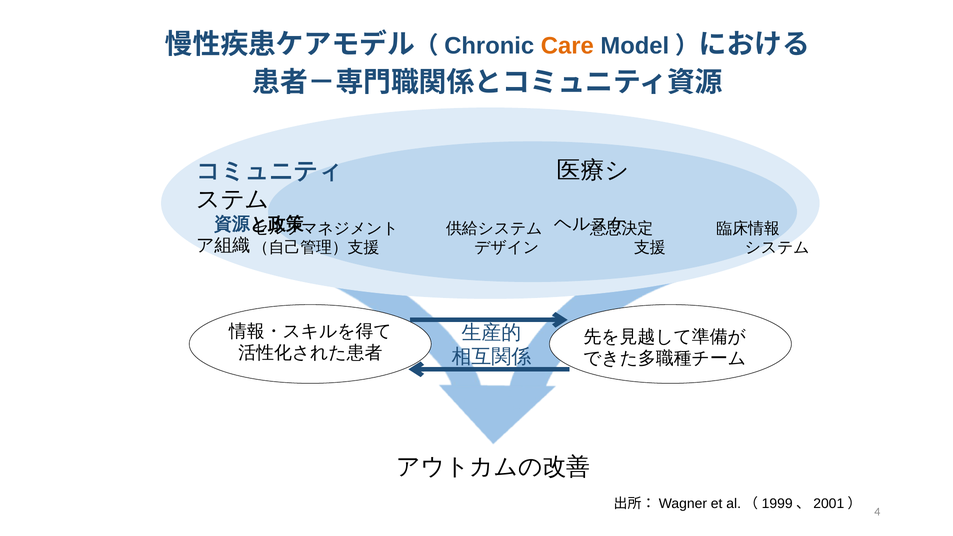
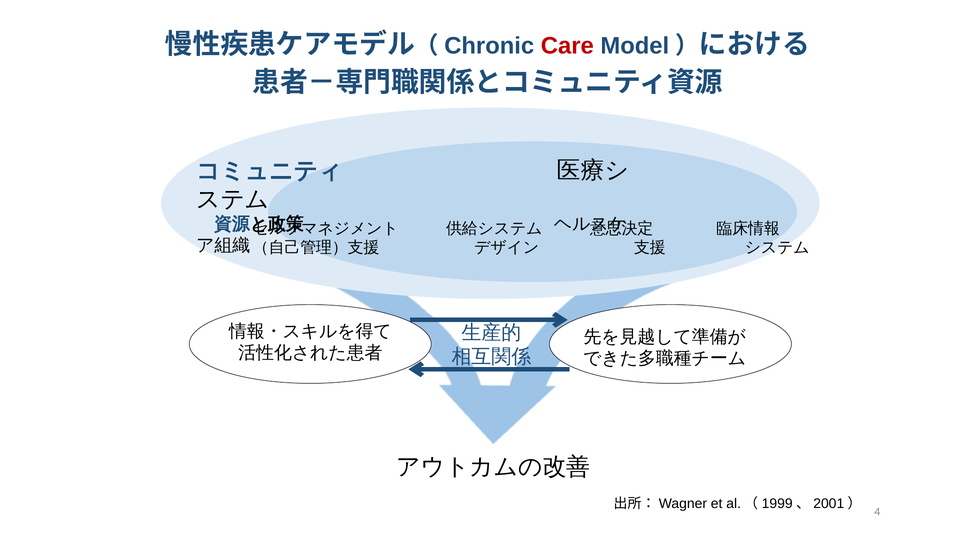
Care colour: orange -> red
